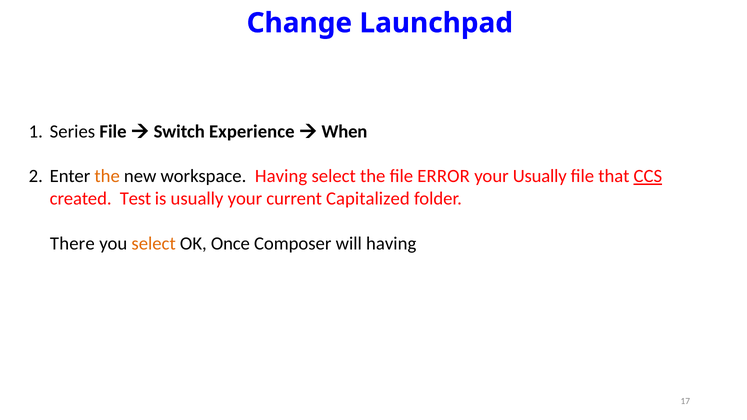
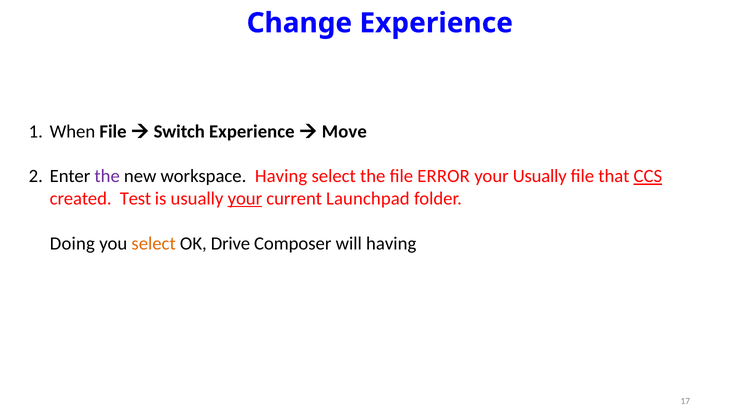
Change Launchpad: Launchpad -> Experience
Series: Series -> When
When: When -> Move
the at (107, 176) colour: orange -> purple
your at (245, 199) underline: none -> present
Capitalized: Capitalized -> Launchpad
There: There -> Doing
Once: Once -> Drive
